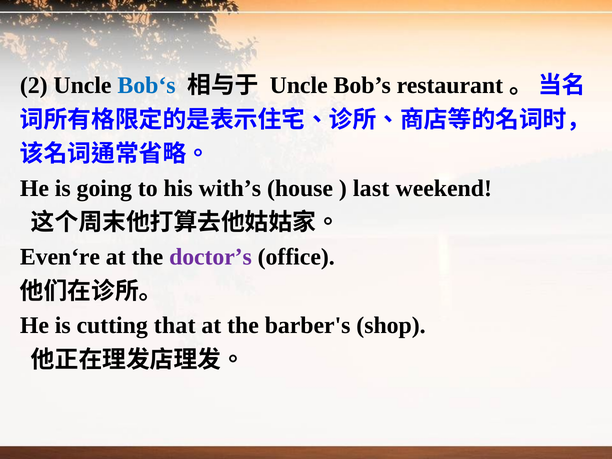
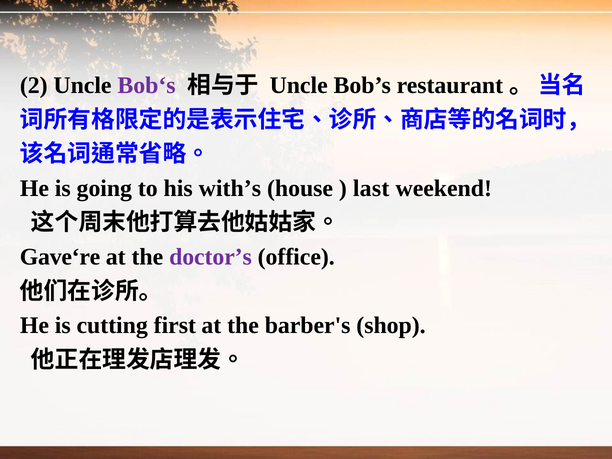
Bob‘s colour: blue -> purple
Even‘re: Even‘re -> Gave‘re
that: that -> first
